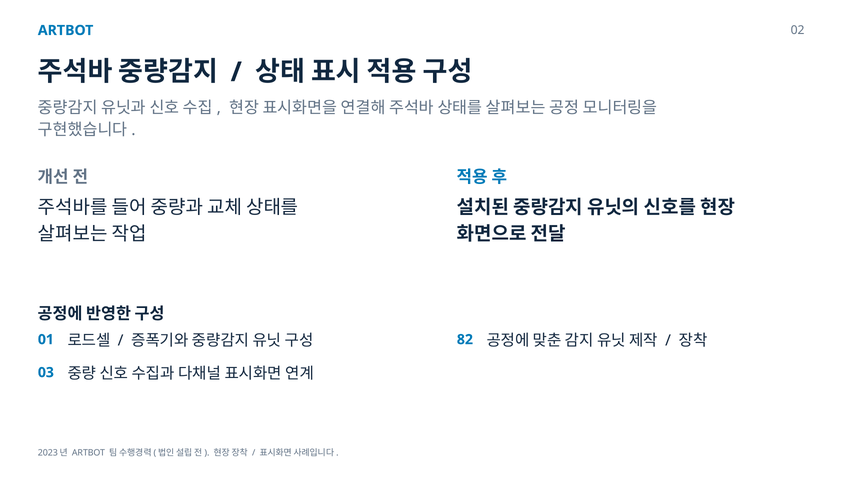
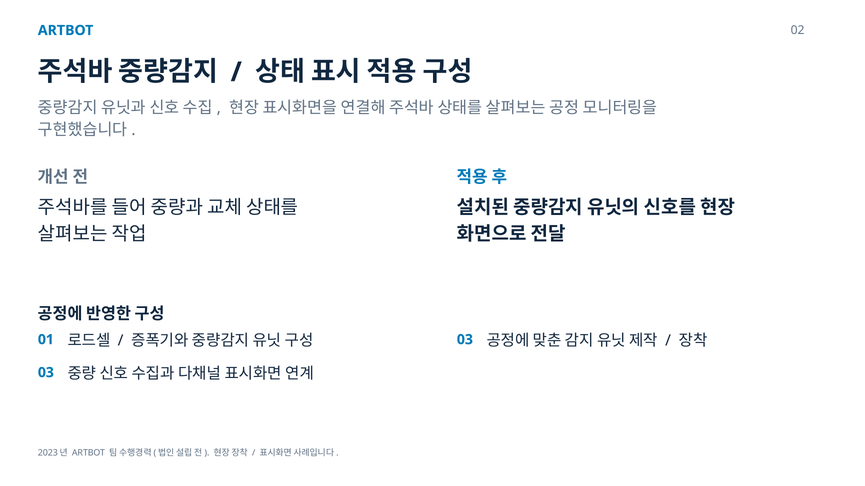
82 at (465, 340): 82 -> 03
